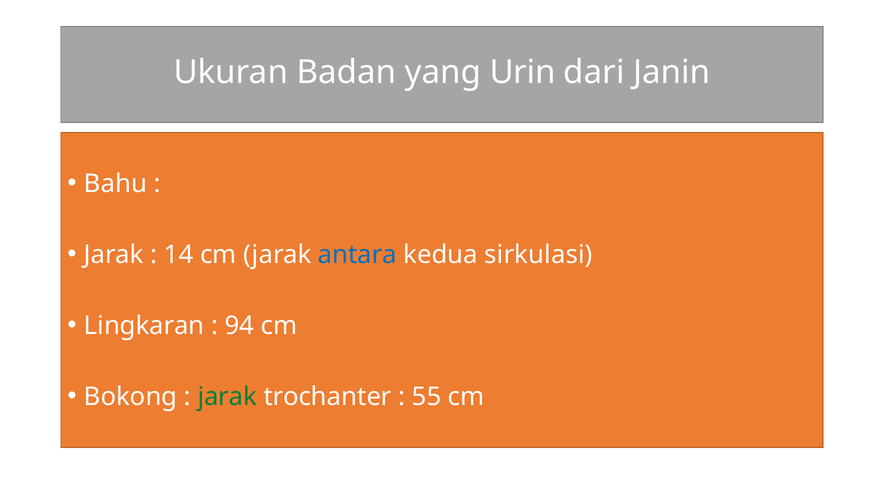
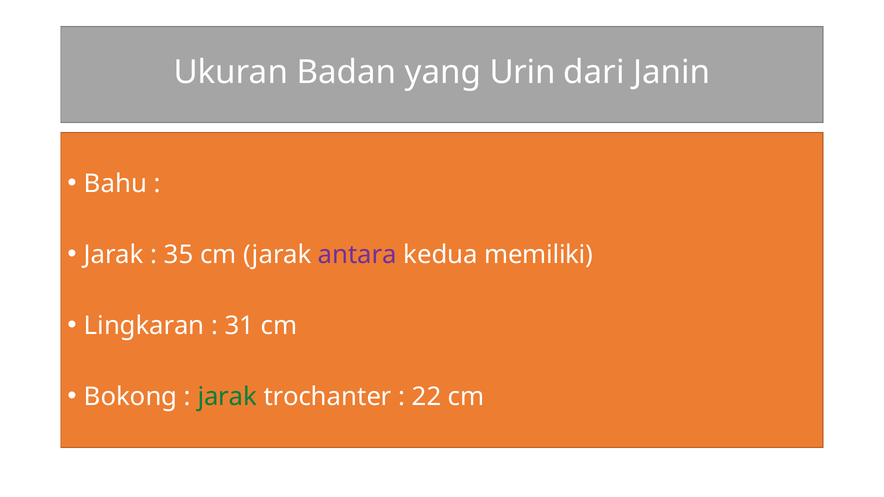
14: 14 -> 35
antara colour: blue -> purple
sirkulasi: sirkulasi -> memiliki
94: 94 -> 31
55: 55 -> 22
